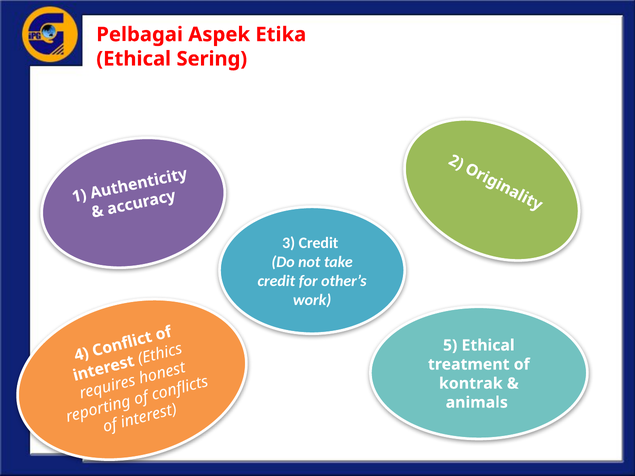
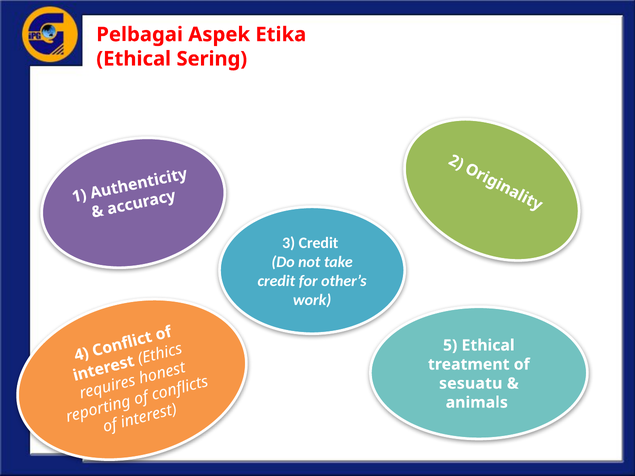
kontrak: kontrak -> sesuatu
